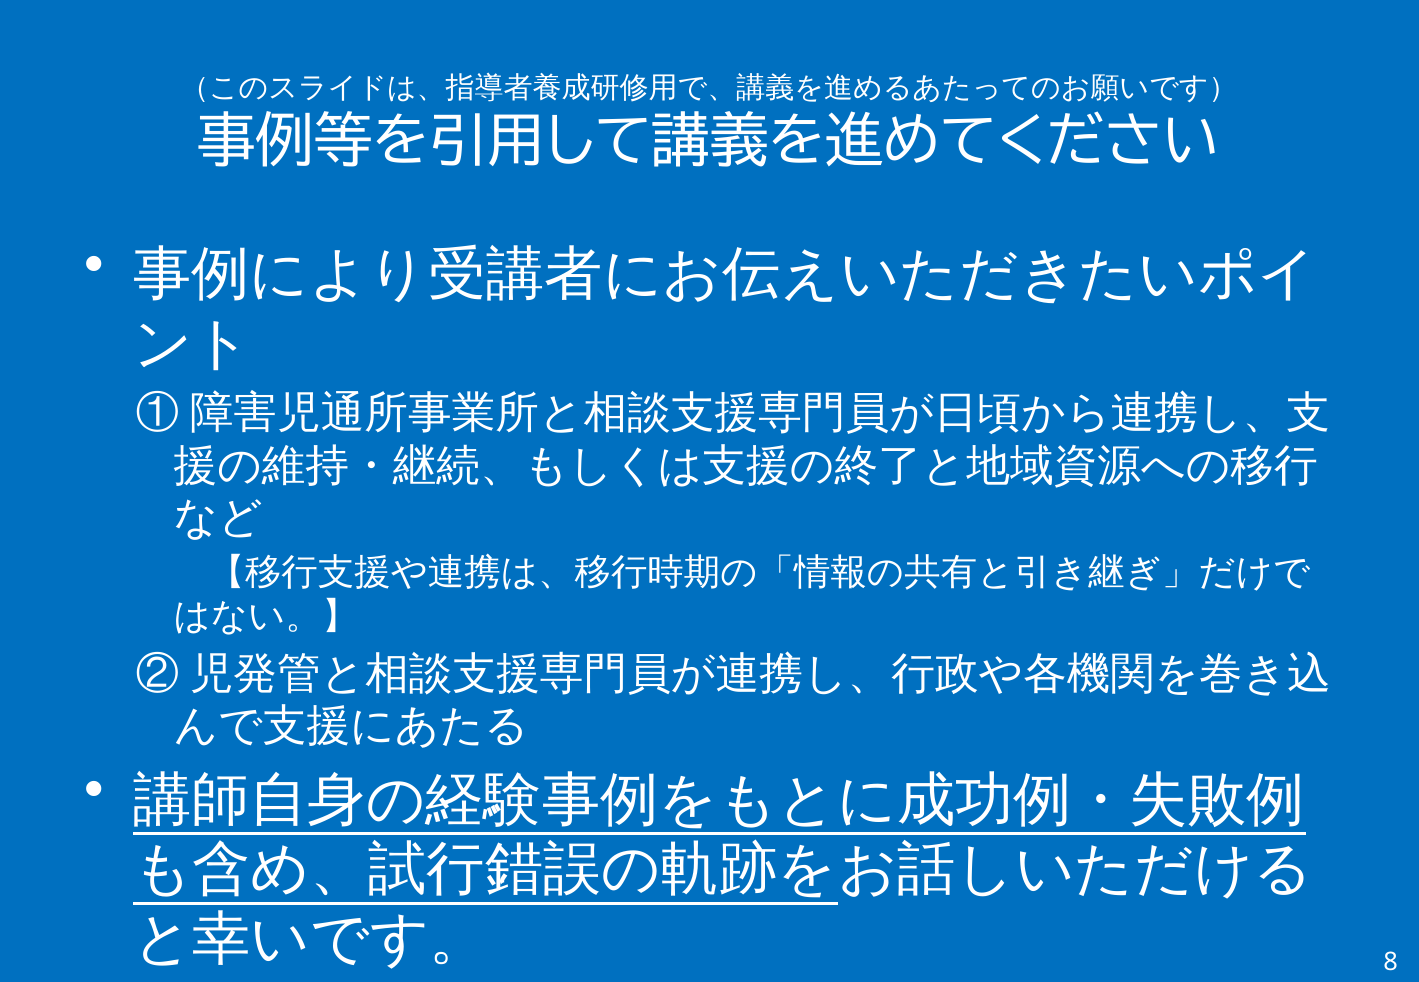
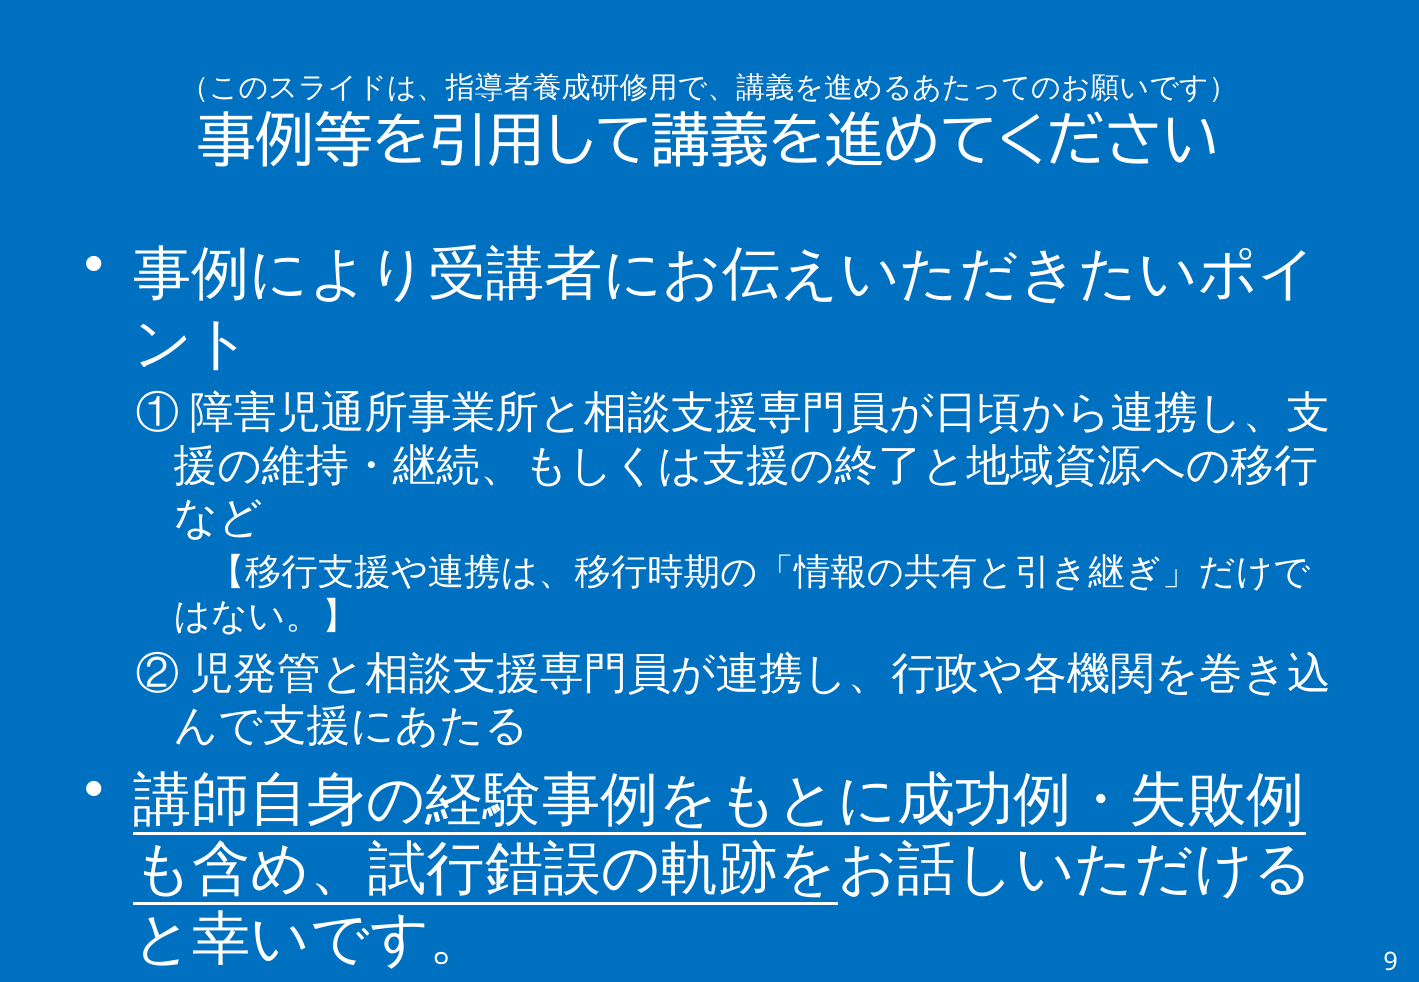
8: 8 -> 9
